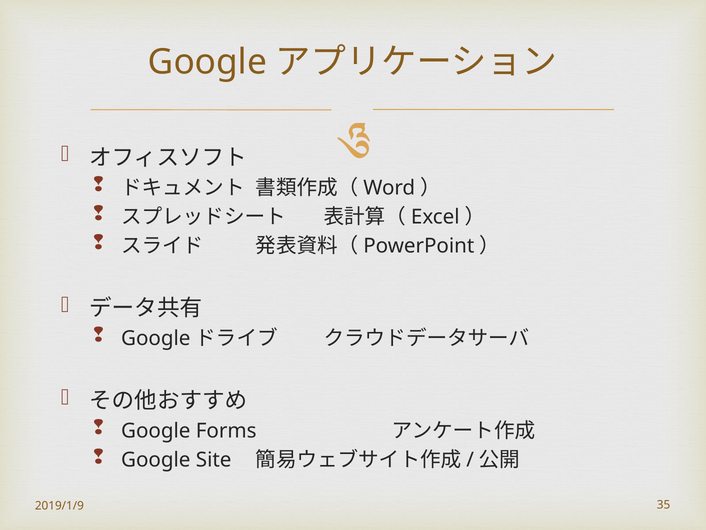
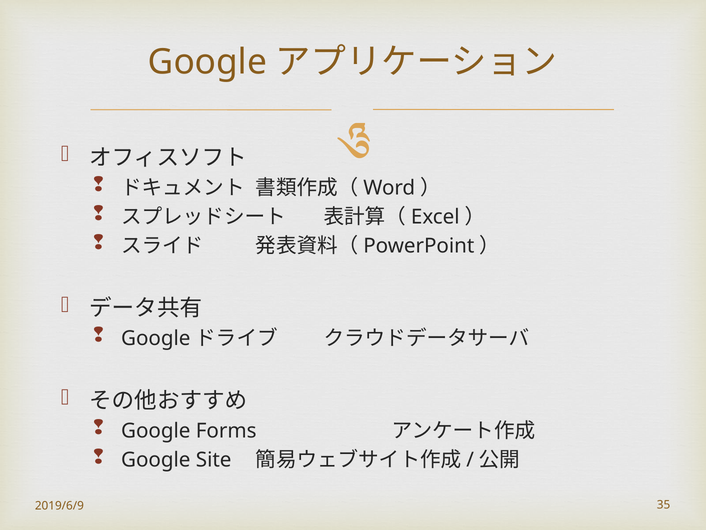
2019/1/9: 2019/1/9 -> 2019/6/9
